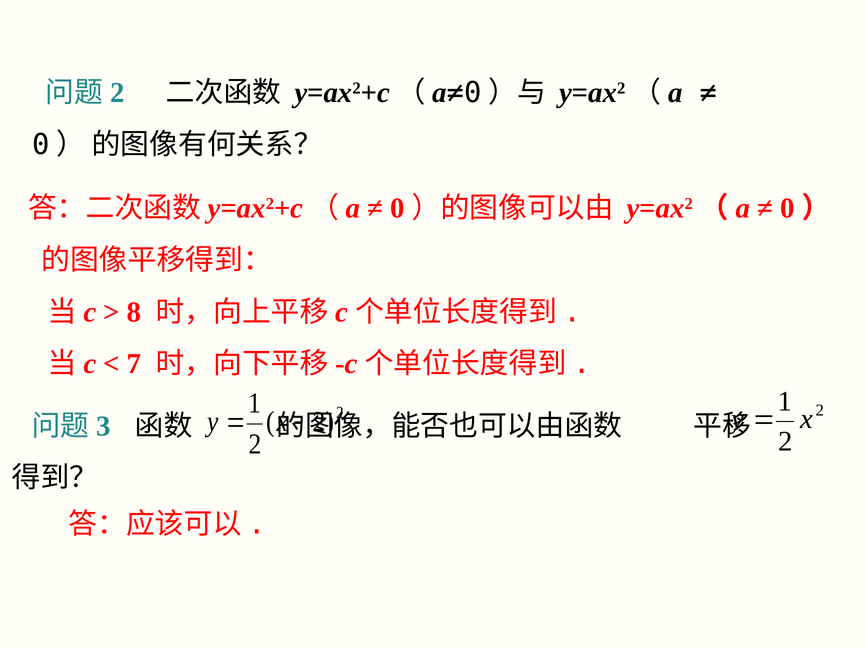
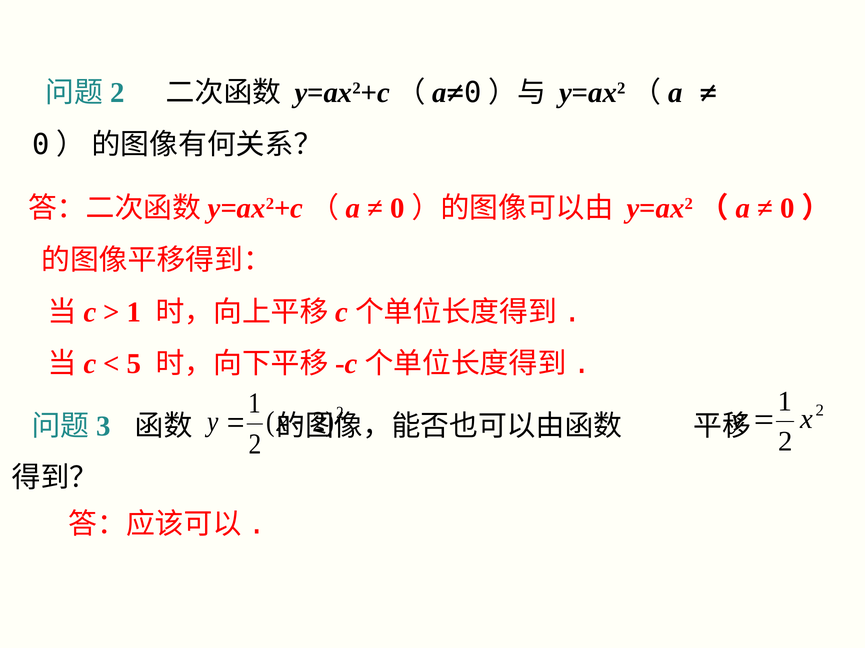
8 at (134, 312): 8 -> 1
7: 7 -> 5
